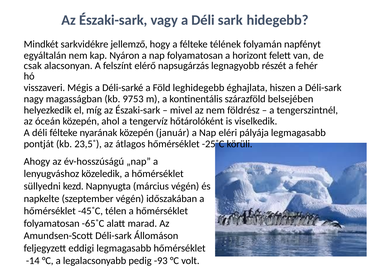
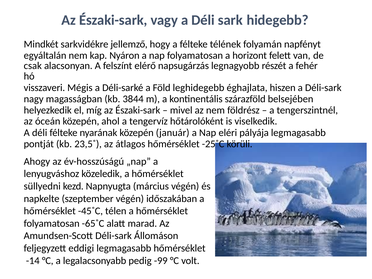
9753: 9753 -> 3844
-93: -93 -> -99
